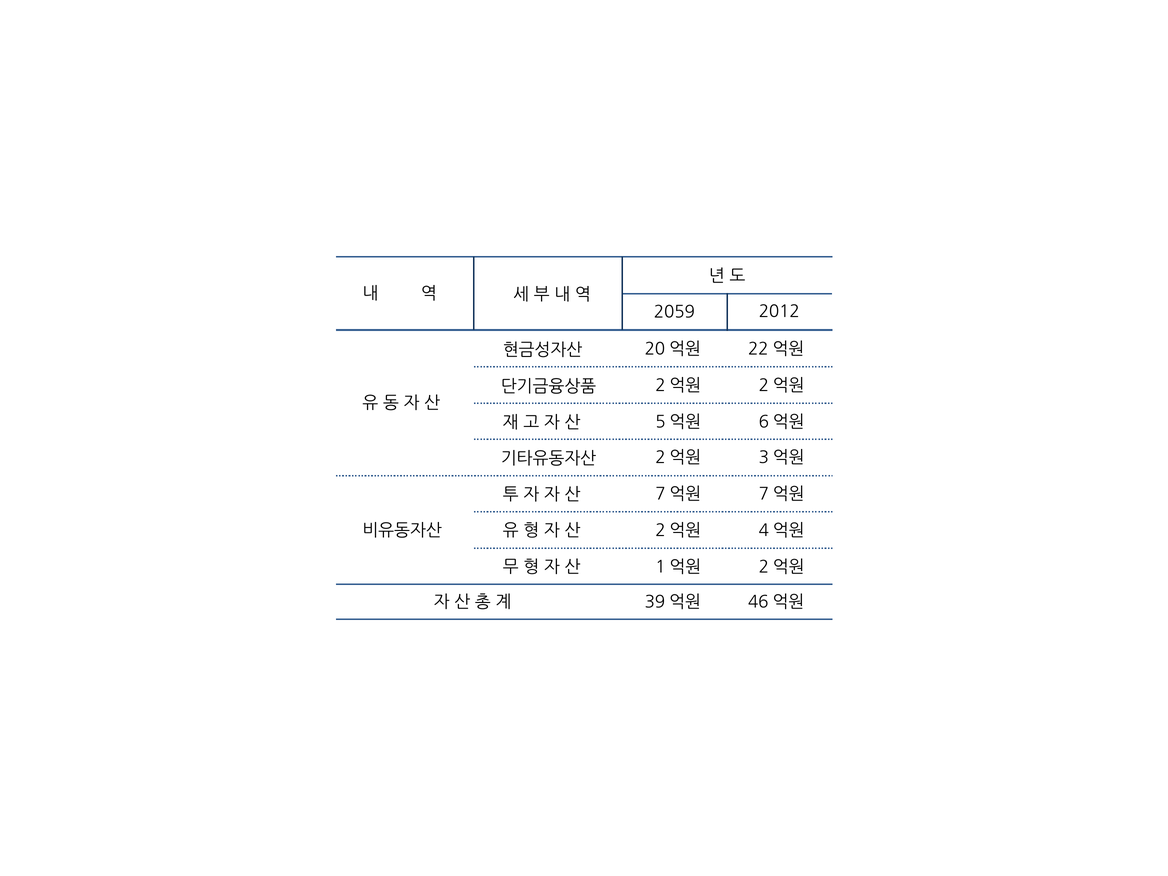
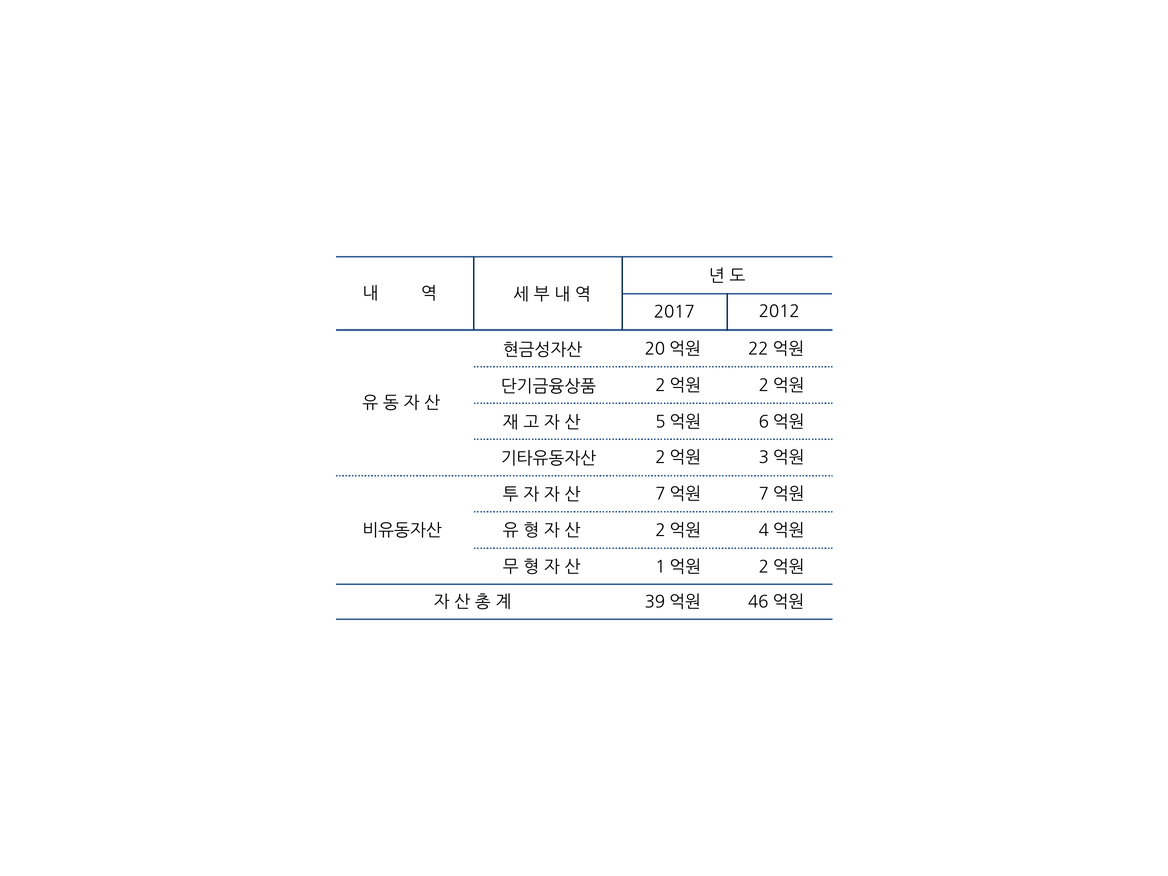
2059: 2059 -> 2017
